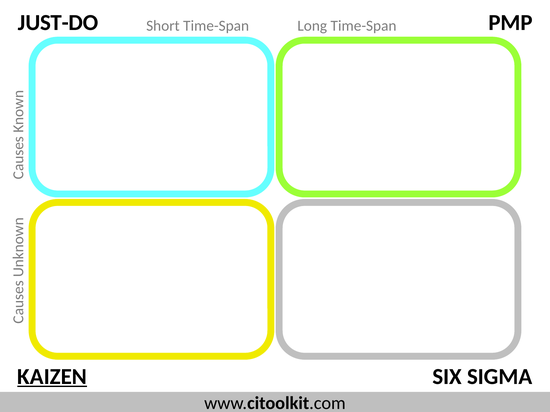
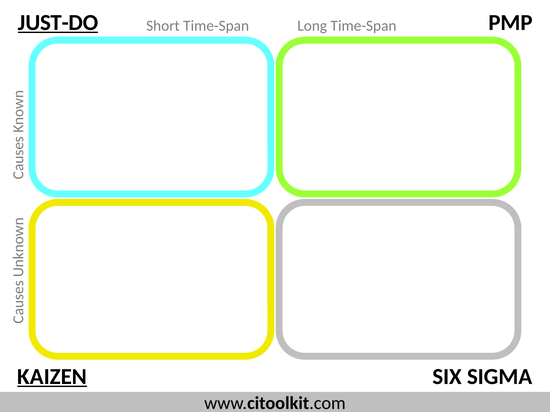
JUST-DO underline: none -> present
